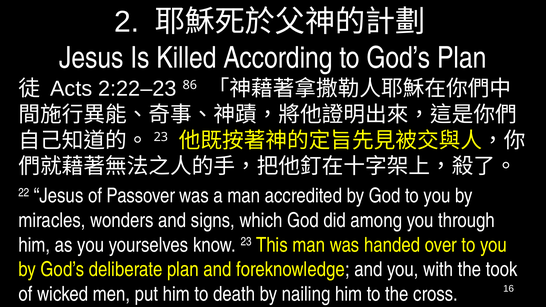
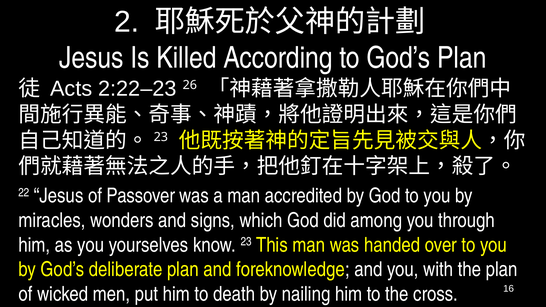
86: 86 -> 26
the took: took -> plan
